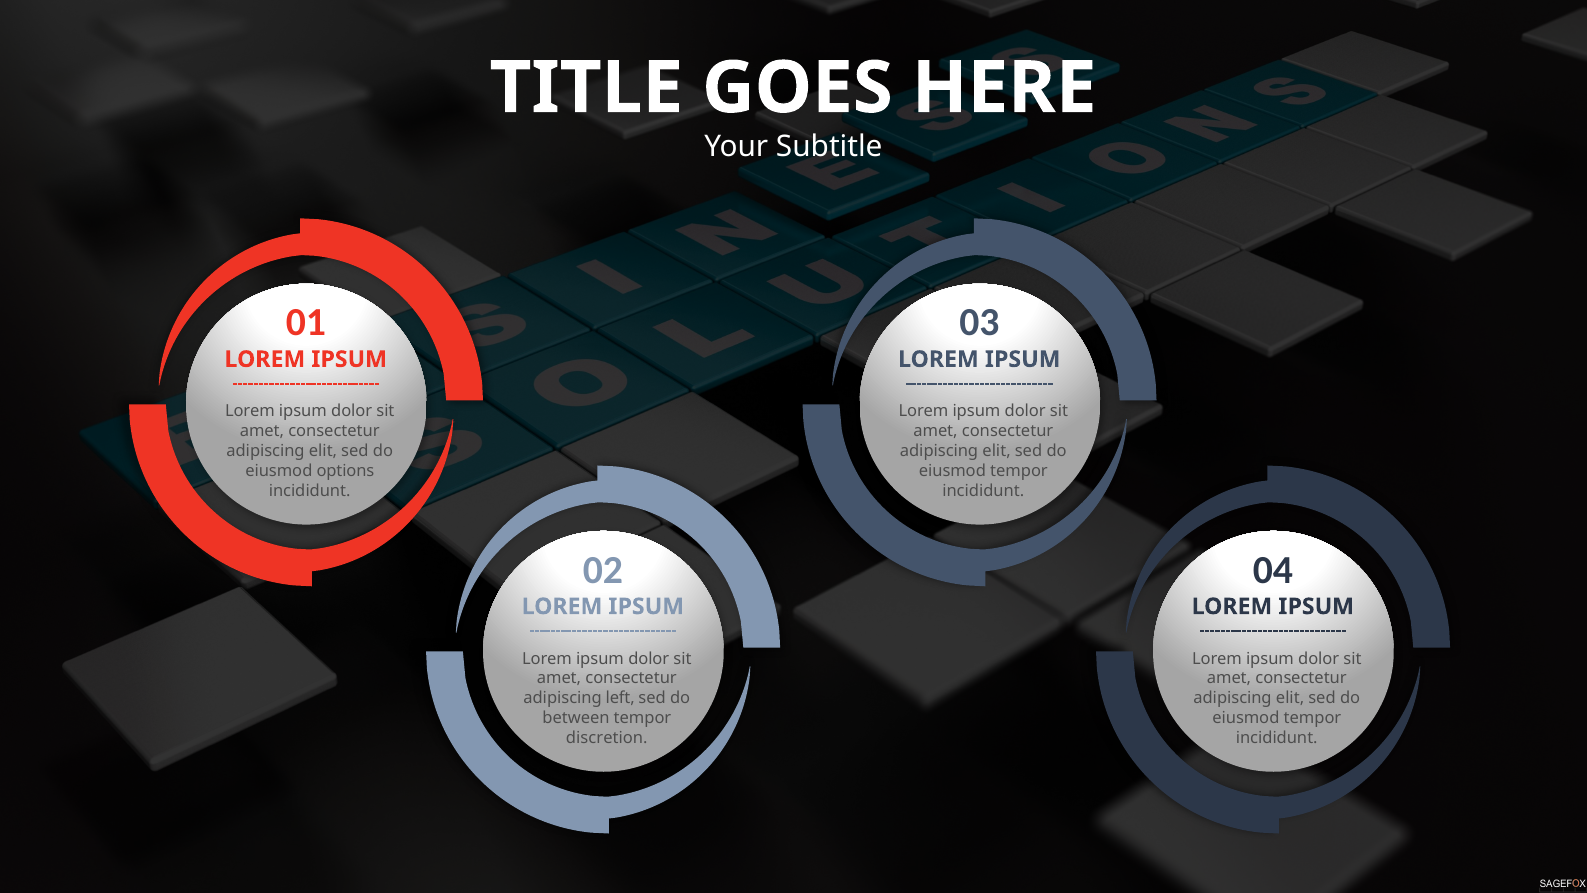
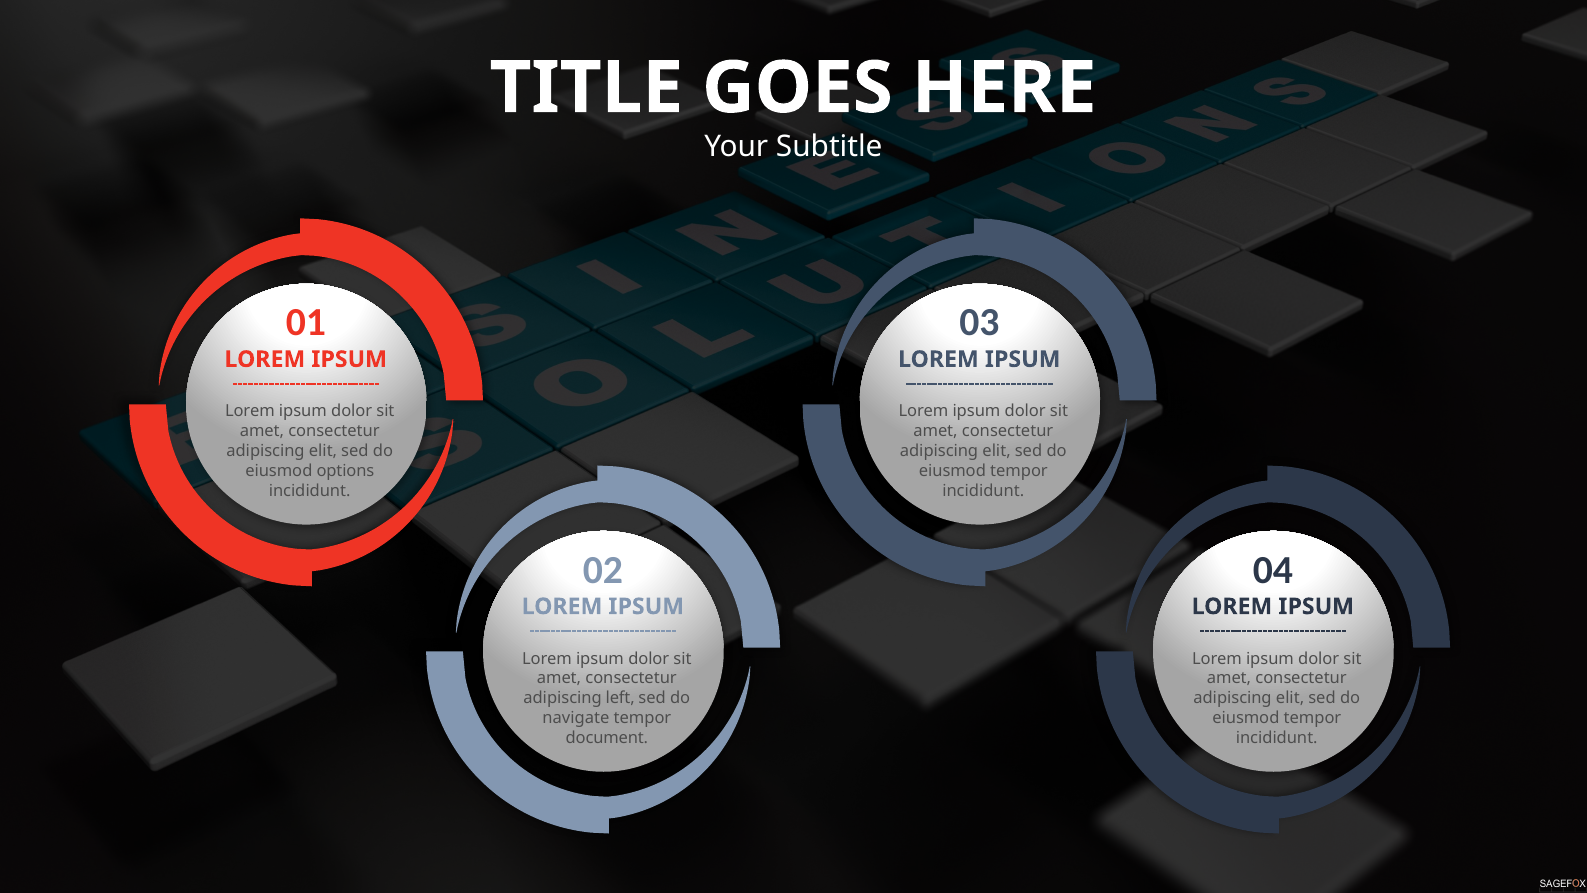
between: between -> navigate
discretion: discretion -> document
